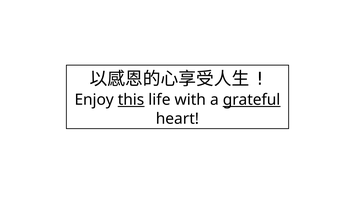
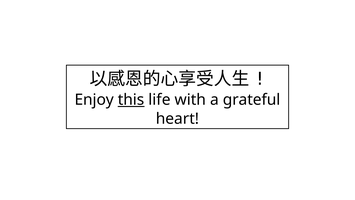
grateful underline: present -> none
